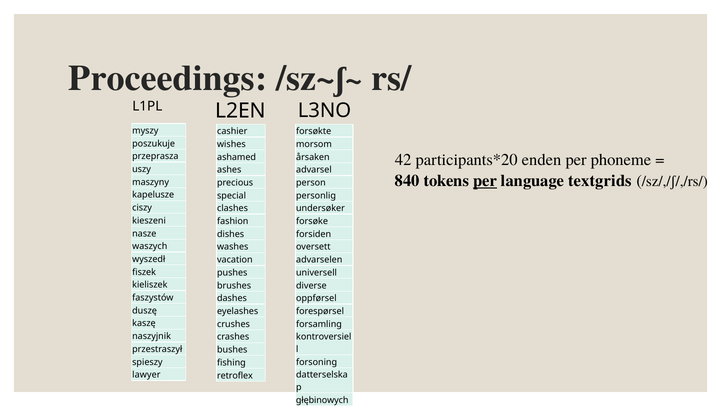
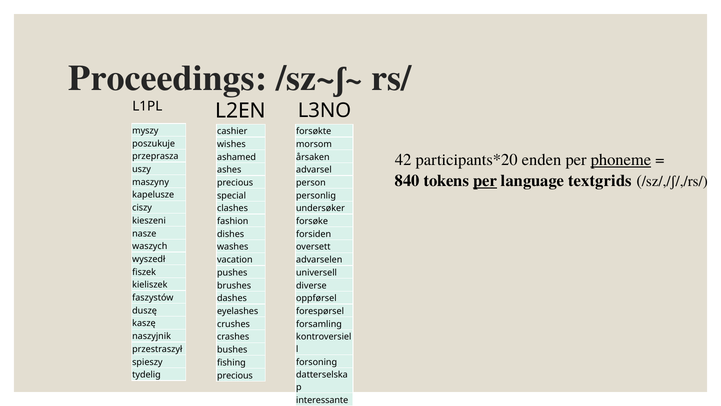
phoneme underline: none -> present
lawyer: lawyer -> tydelig
retroflex at (235, 375): retroflex -> precious
głębinowych: głębinowych -> interessante
